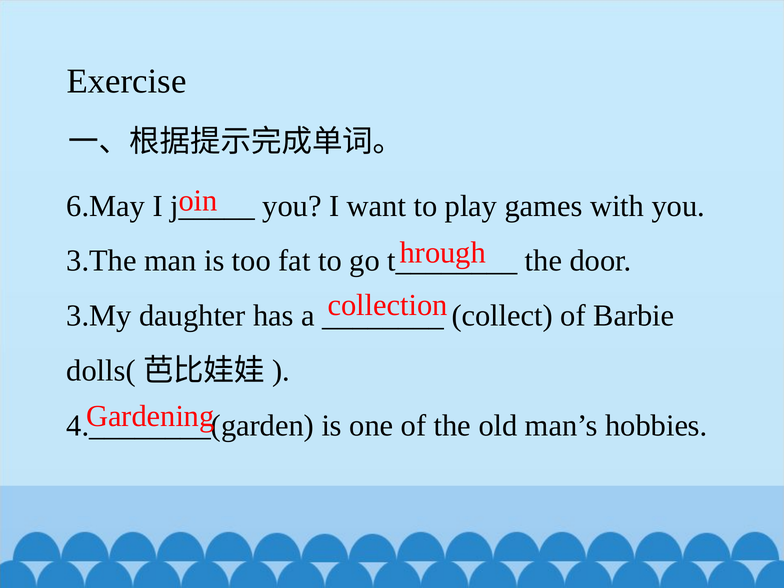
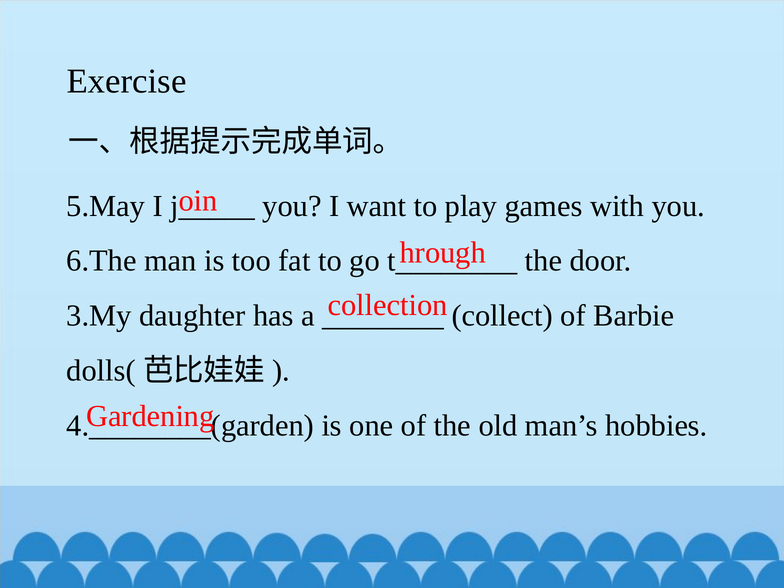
6.May: 6.May -> 5.May
3.The: 3.The -> 6.The
